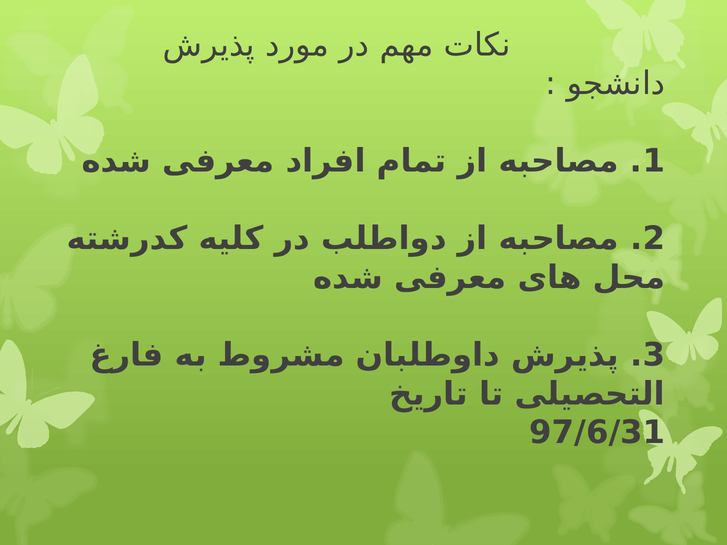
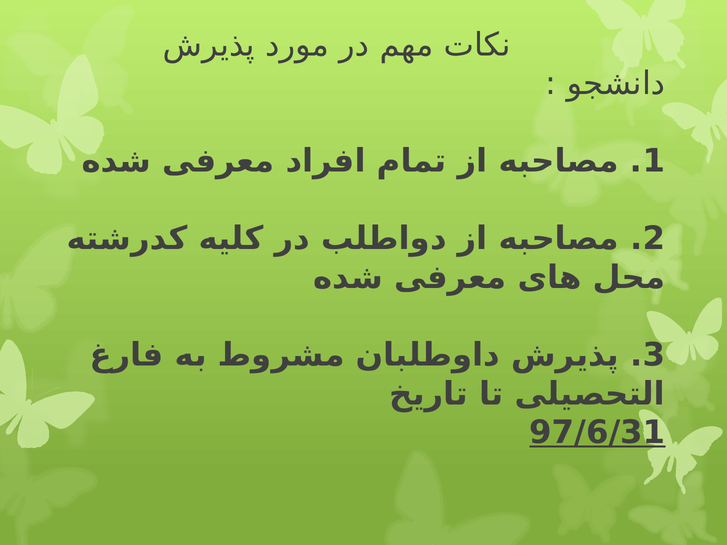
97/6/31 underline: none -> present
